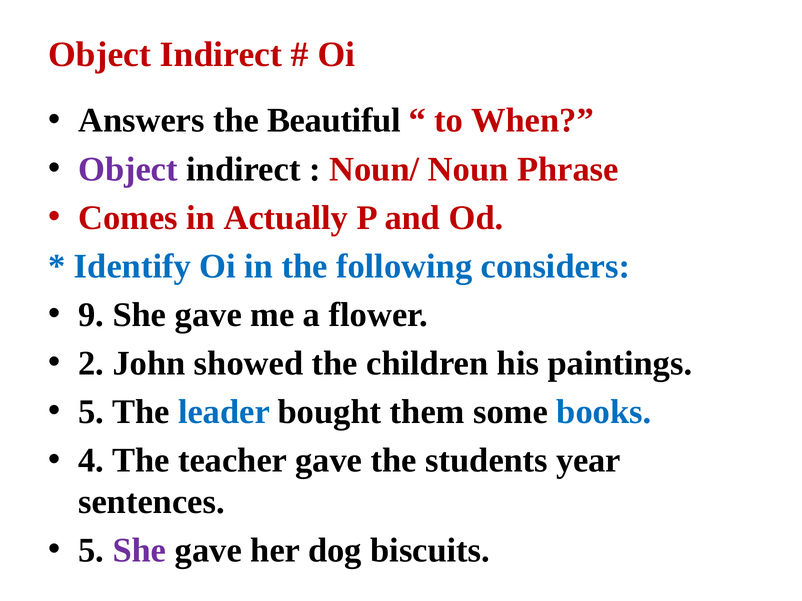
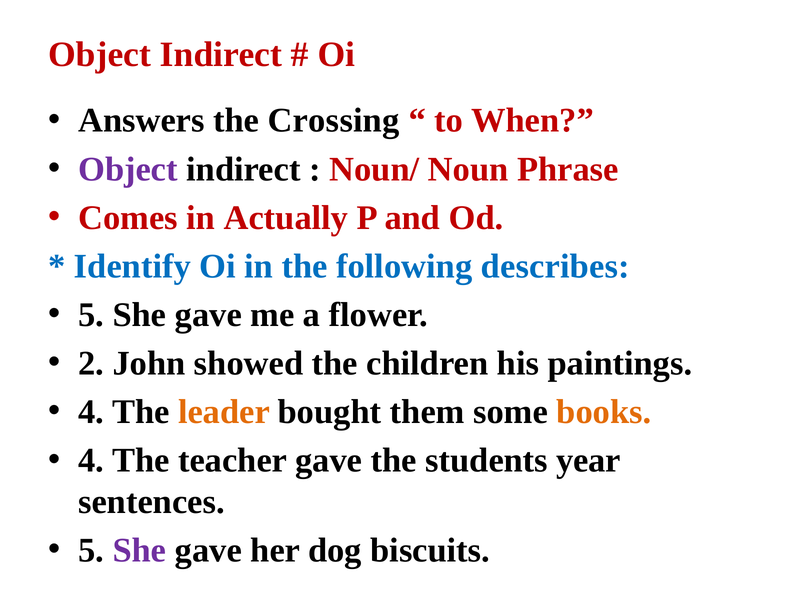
Beautiful: Beautiful -> Crossing
considers: considers -> describes
9 at (91, 315): 9 -> 5
5 at (91, 412): 5 -> 4
leader colour: blue -> orange
books colour: blue -> orange
